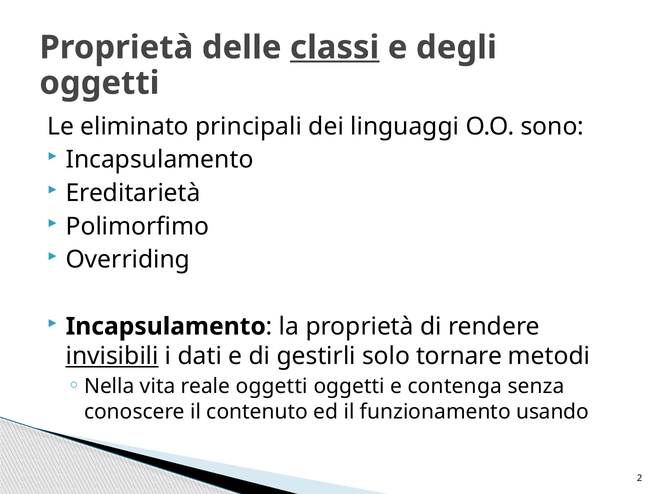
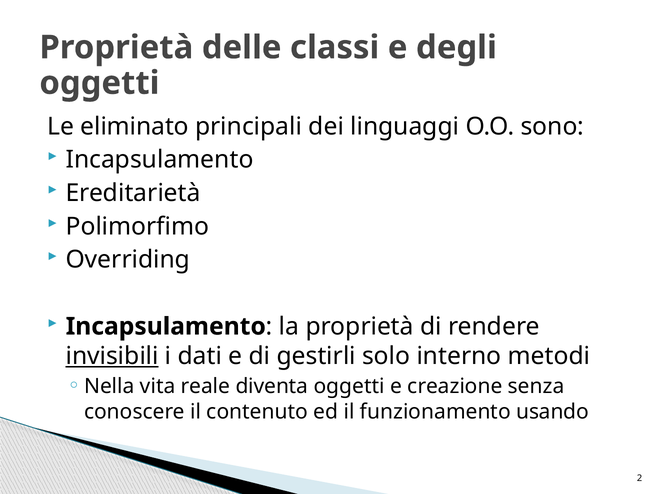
classi underline: present -> none
tornare: tornare -> interno
reale oggetti: oggetti -> diventa
contenga: contenga -> creazione
